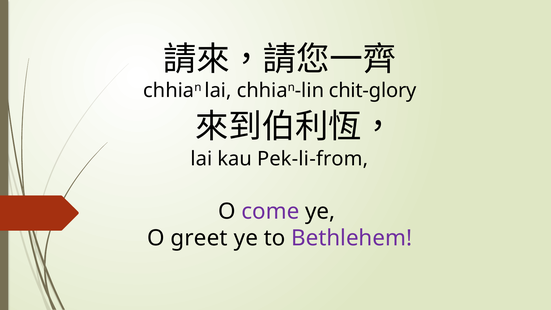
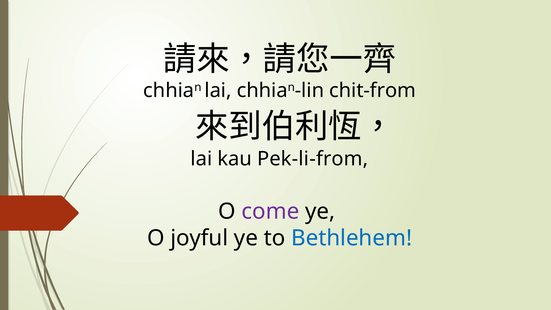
chit-glory: chit-glory -> chit-from
greet: greet -> joyful
Bethlehem colour: purple -> blue
